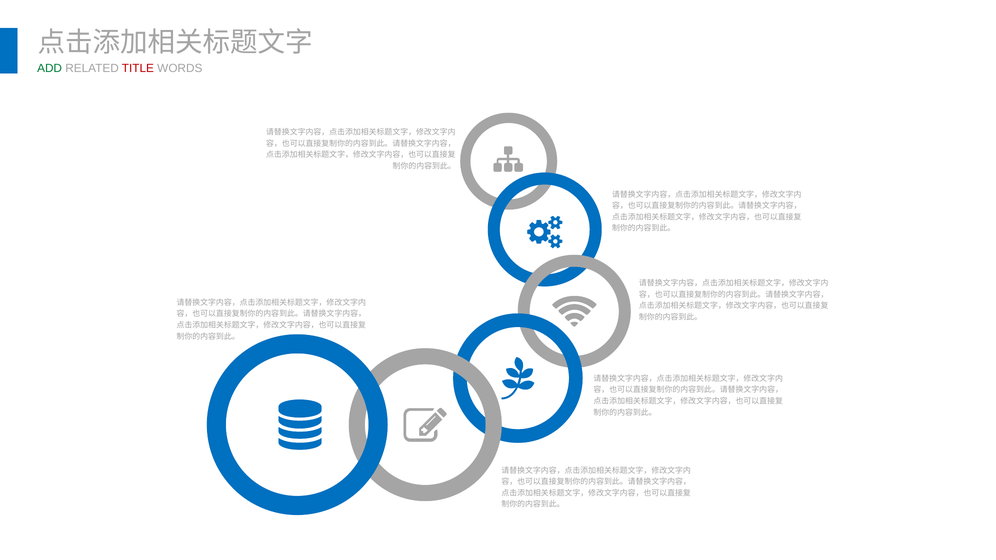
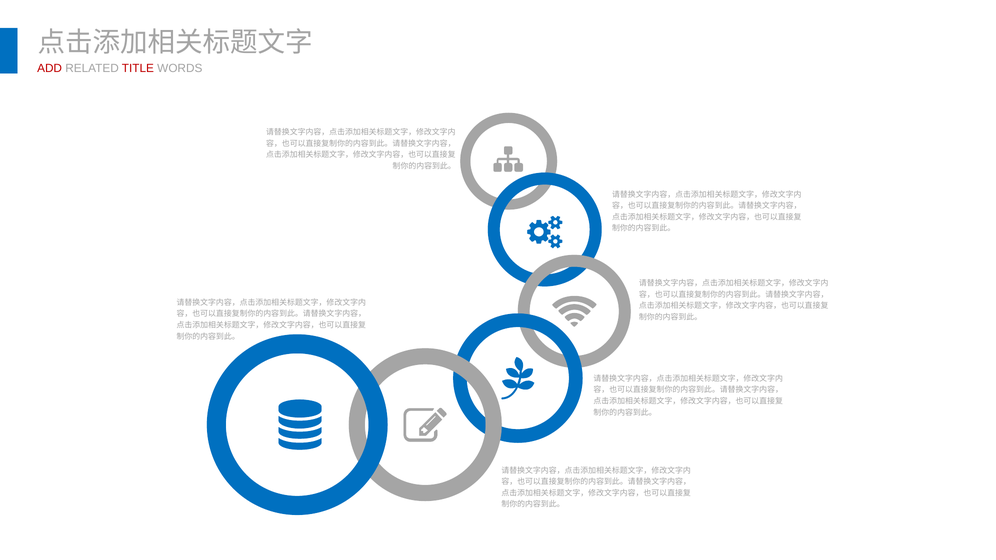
ADD colour: green -> red
